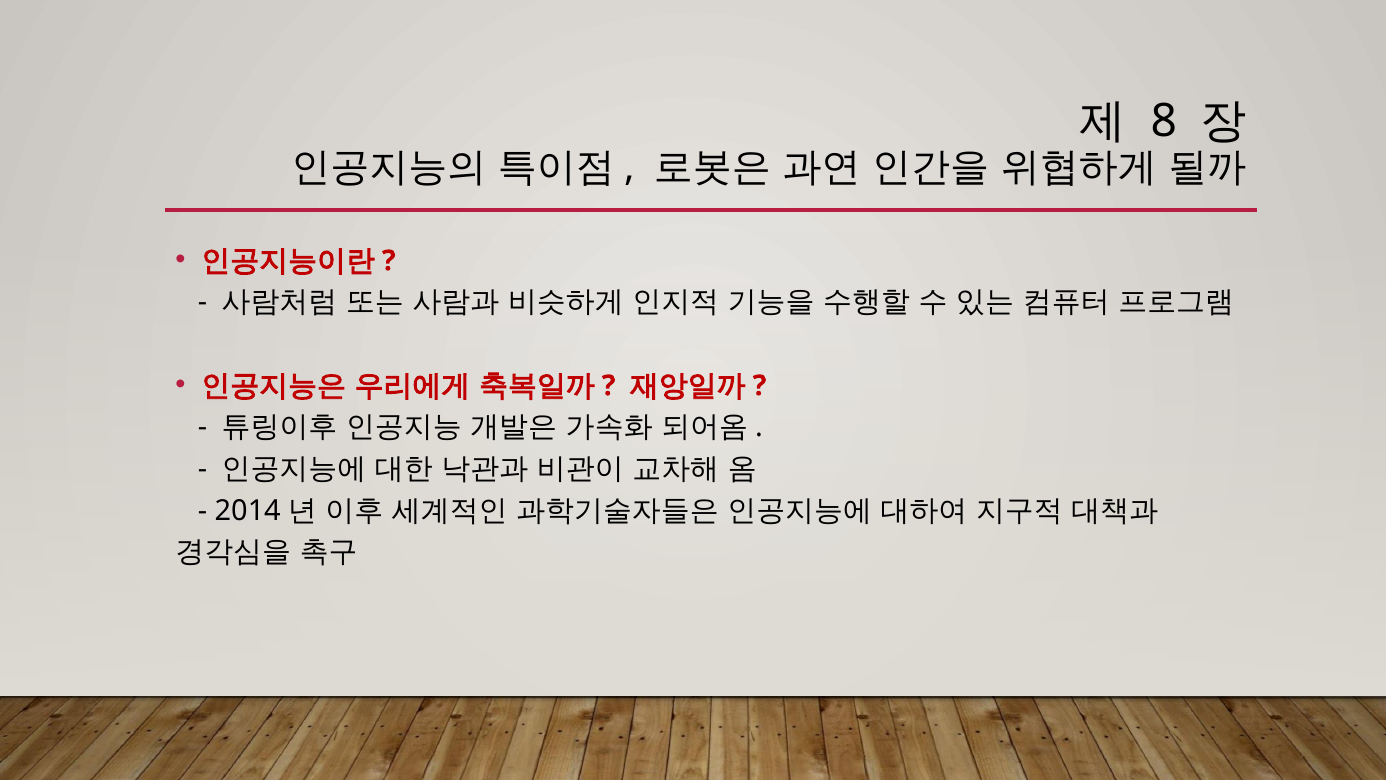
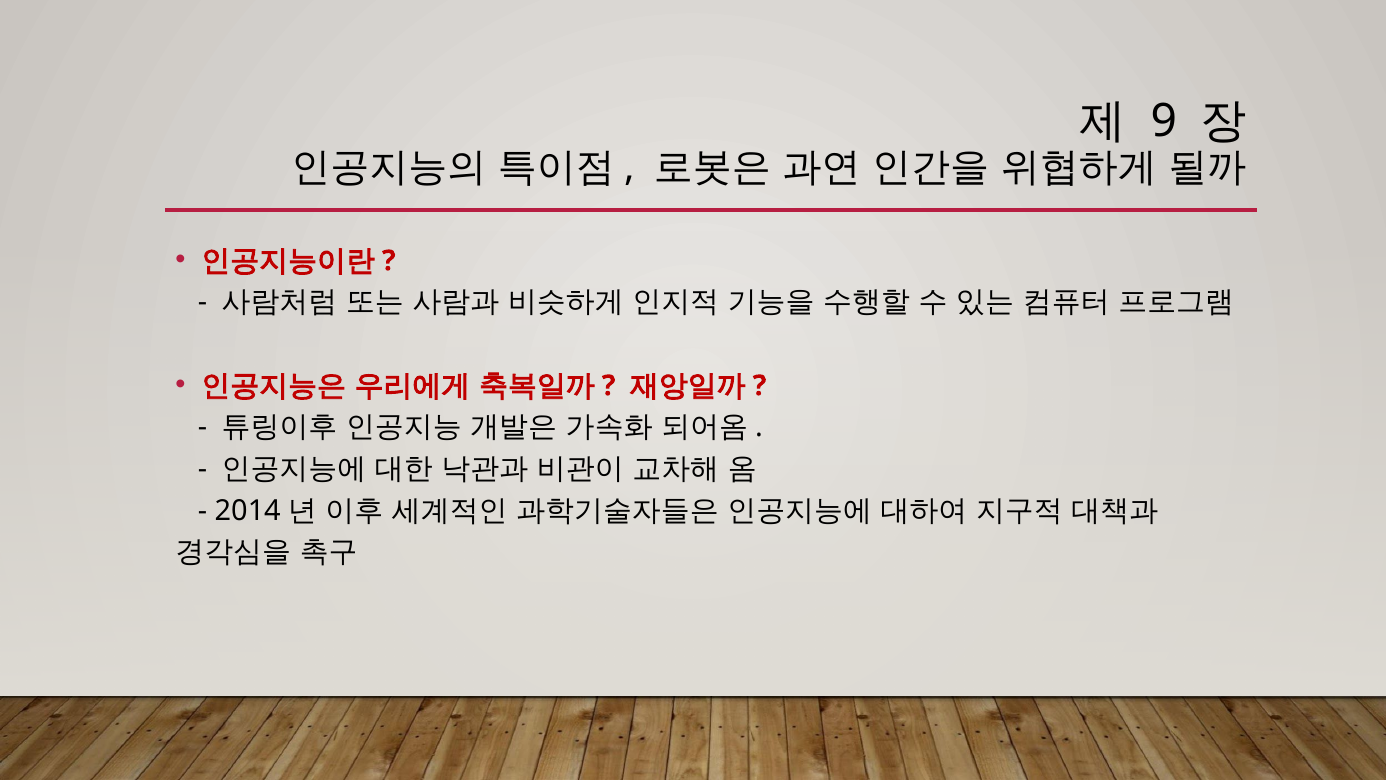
8: 8 -> 9
